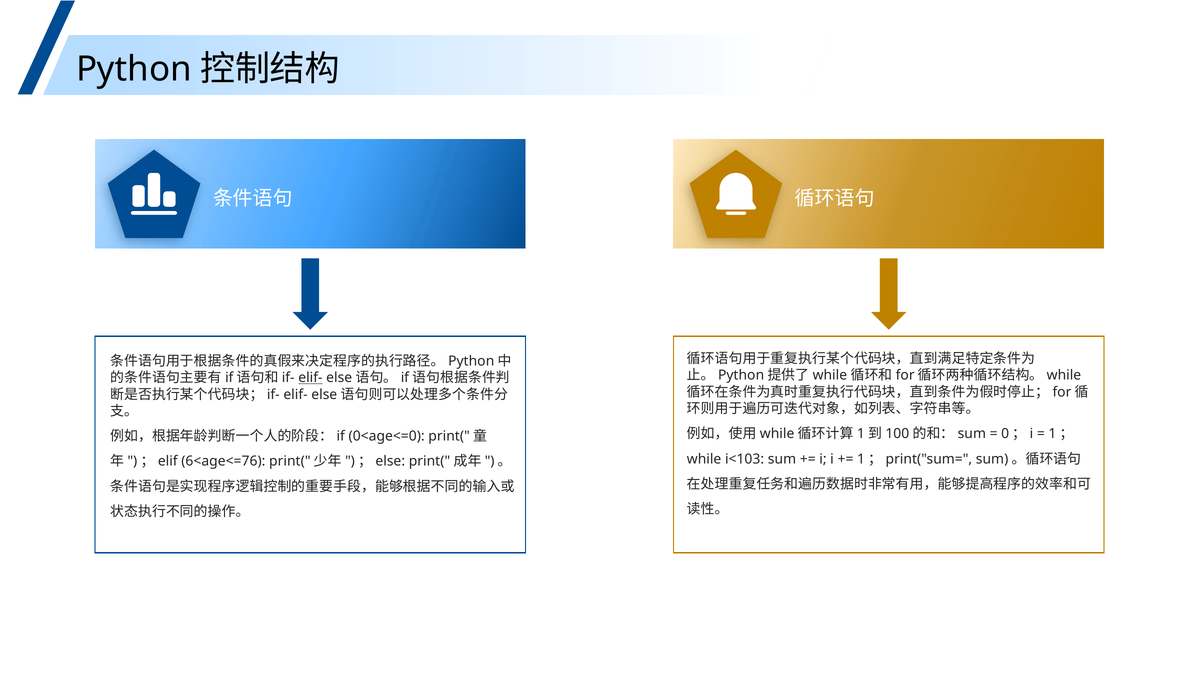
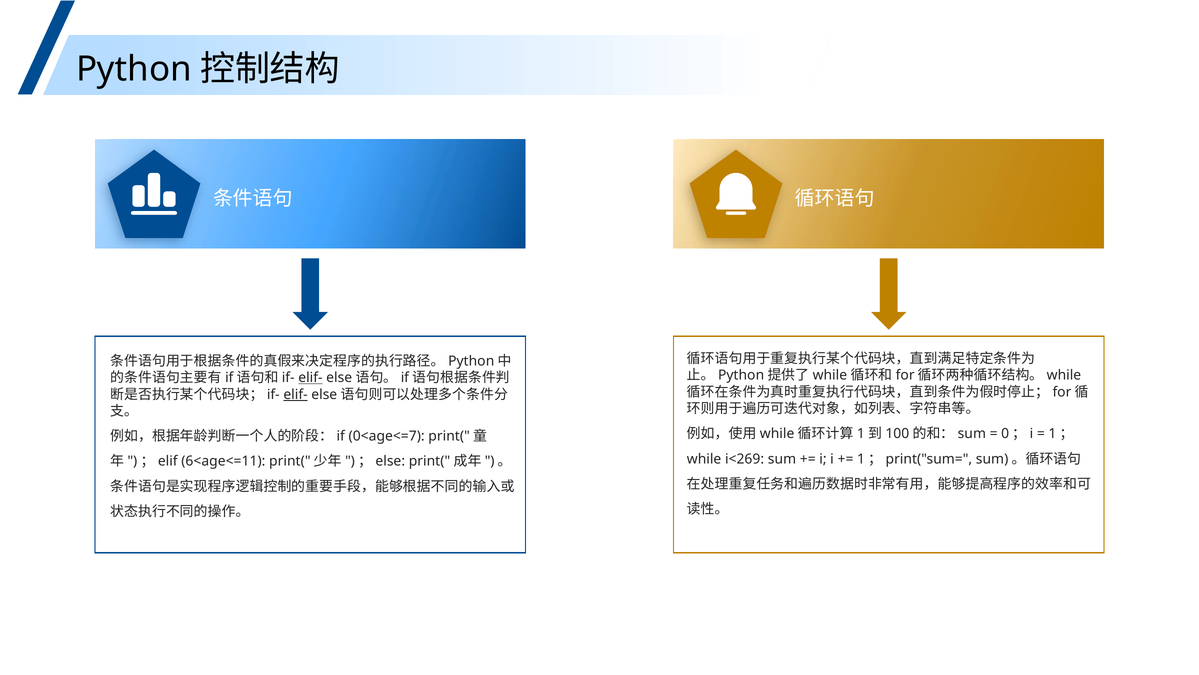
elif- at (296, 394) underline: none -> present
0<age<=0: 0<age<=0 -> 0<age<=7
i<103: i<103 -> i<269
6<age<=76: 6<age<=76 -> 6<age<=11
